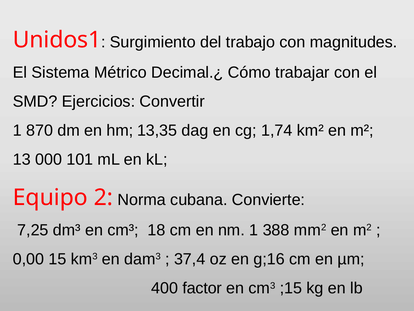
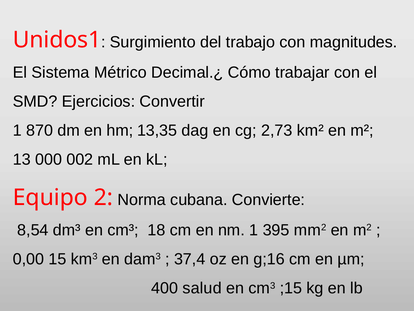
1,74: 1,74 -> 2,73
101: 101 -> 002
7,25: 7,25 -> 8,54
388: 388 -> 395
factor: factor -> salud
